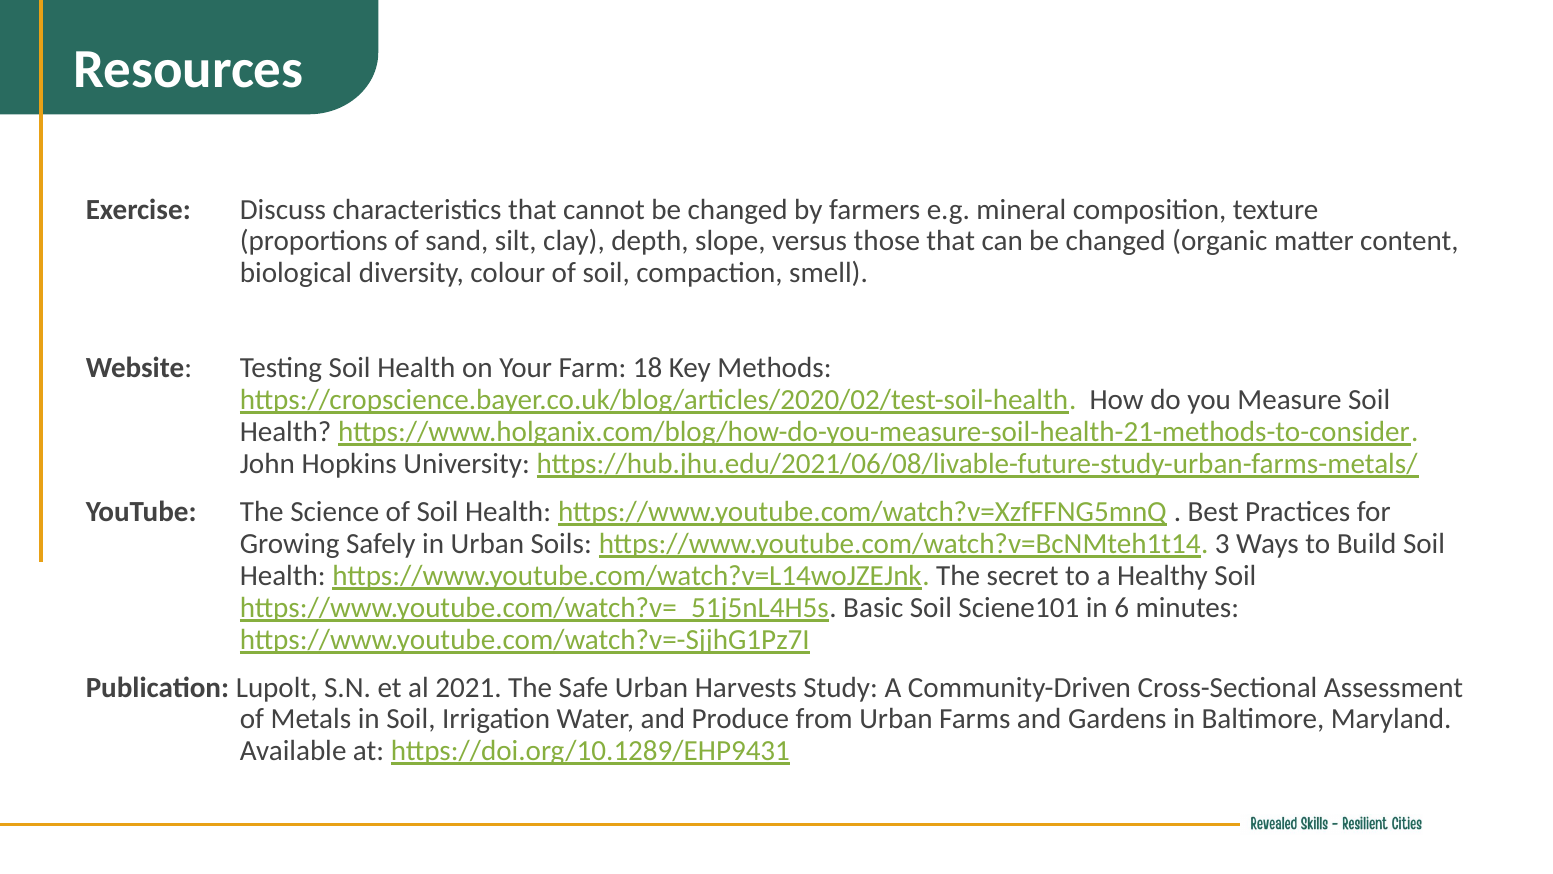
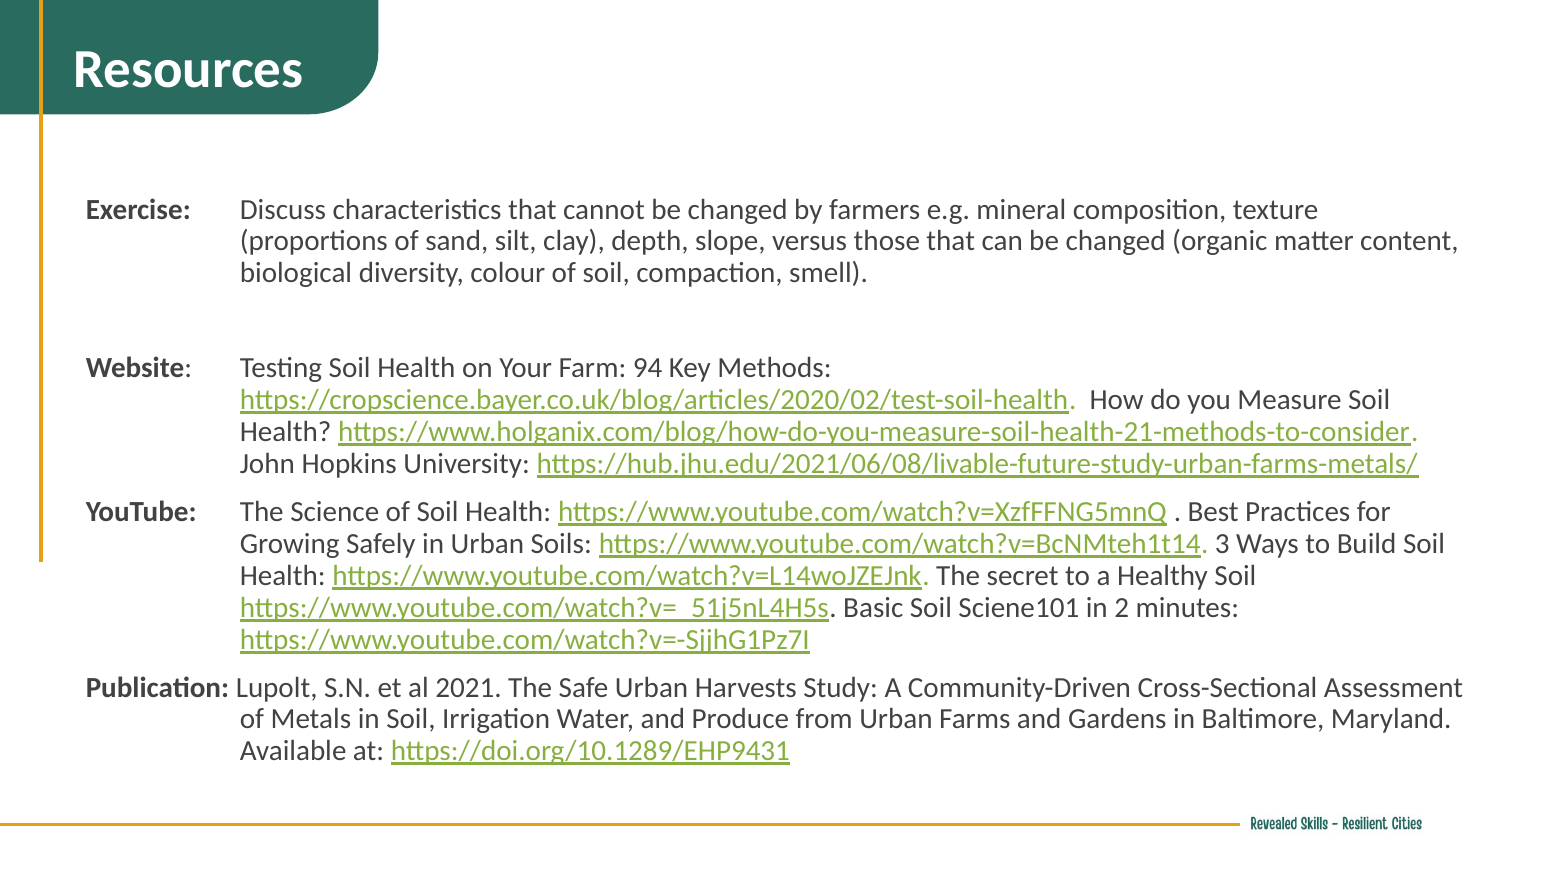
18: 18 -> 94
6: 6 -> 2
